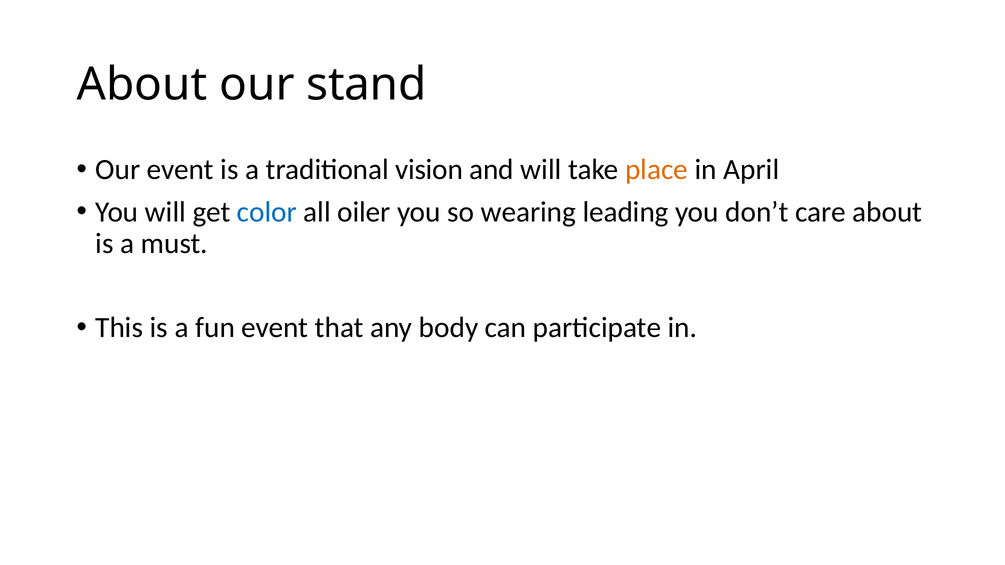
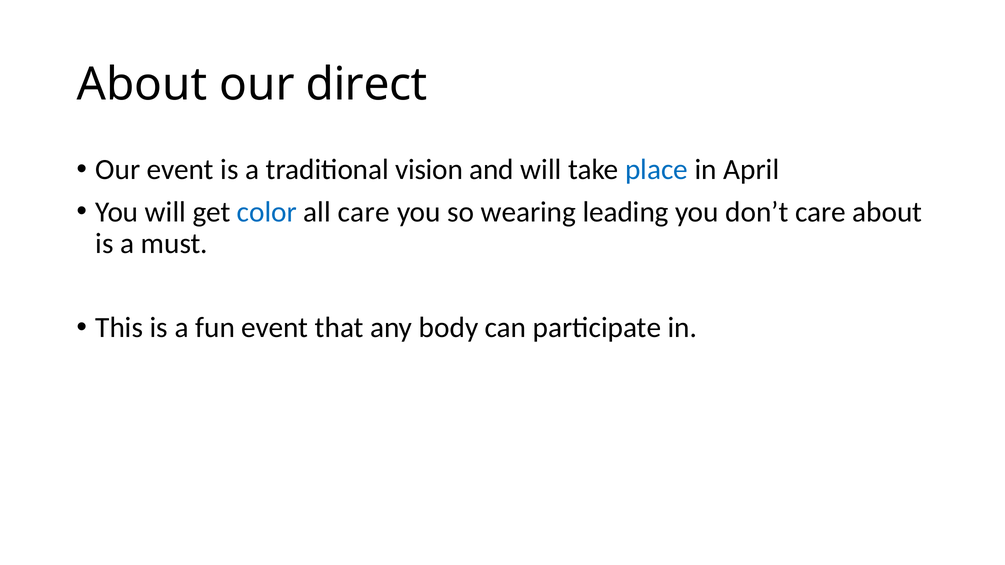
stand: stand -> direct
place colour: orange -> blue
all oiler: oiler -> care
